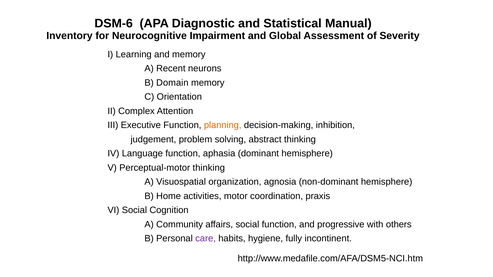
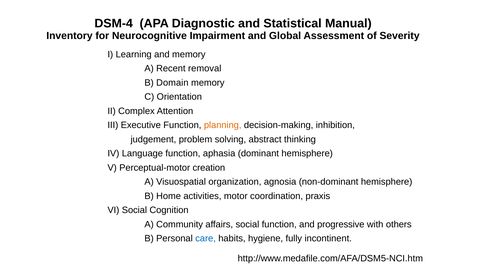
DSM-6: DSM-6 -> DSM-4
neurons: neurons -> removal
Perceptual-motor thinking: thinking -> creation
care colour: purple -> blue
